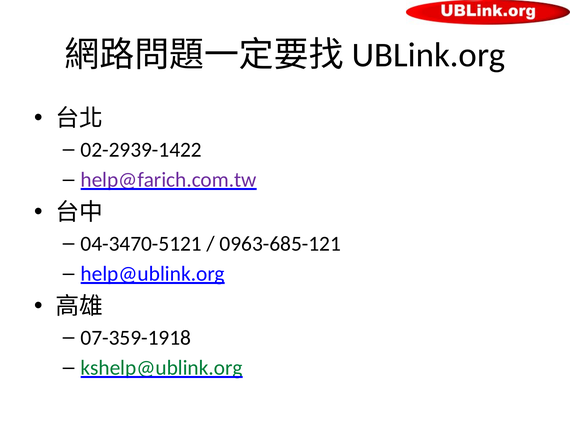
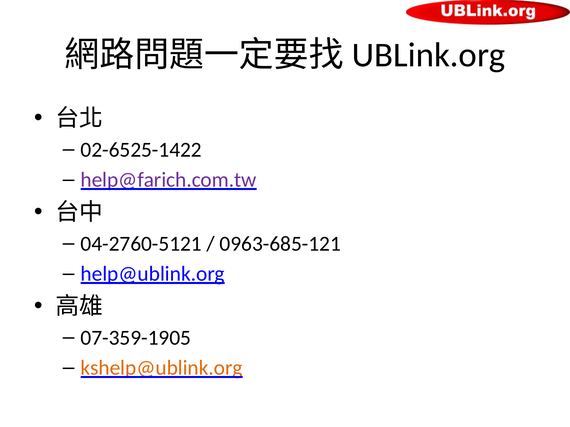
02-2939-1422: 02-2939-1422 -> 02-6525-1422
04-3470-5121: 04-3470-5121 -> 04-2760-5121
07-359-1918: 07-359-1918 -> 07-359-1905
kshelp@ublink.org colour: green -> orange
